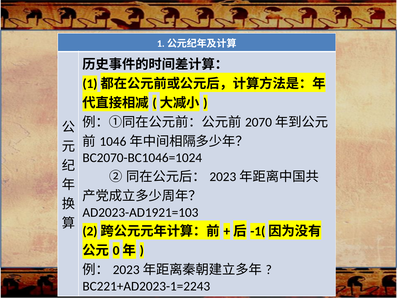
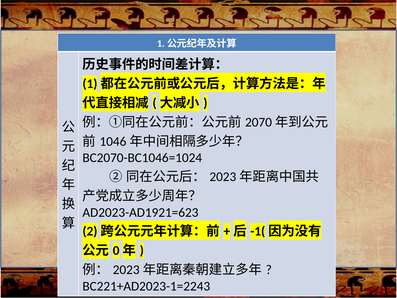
AD2023-AD1921=103: AD2023-AD1921=103 -> AD2023-AD1921=623
